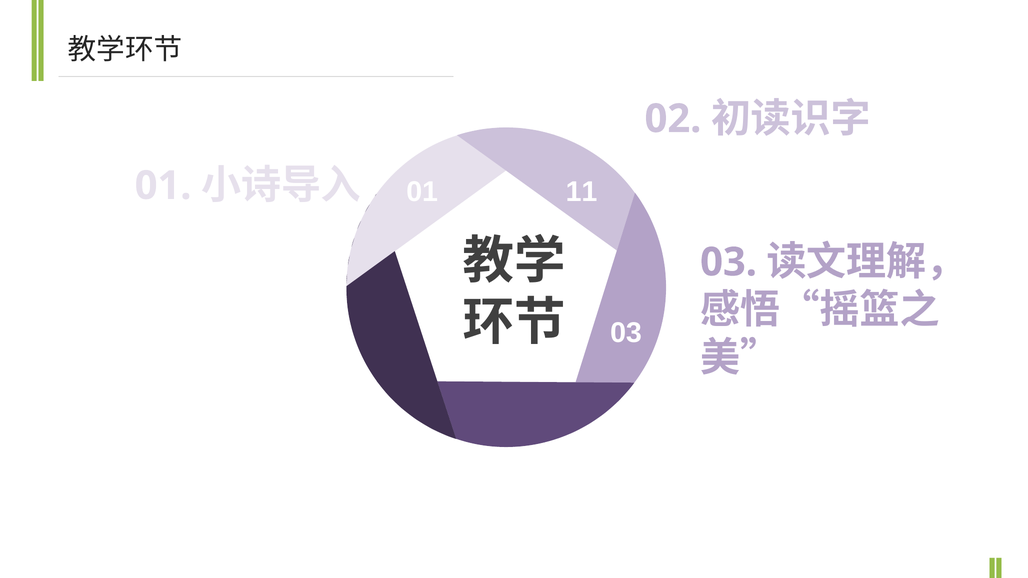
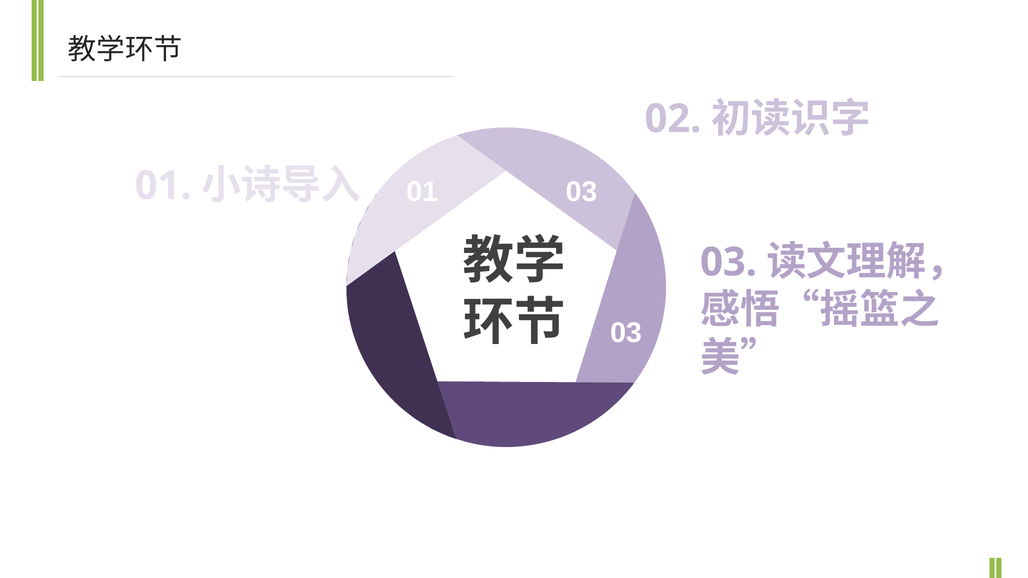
01 11: 11 -> 03
